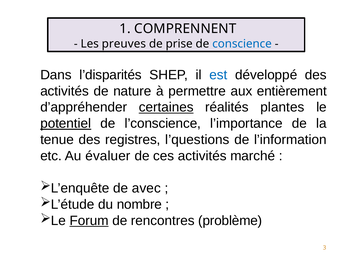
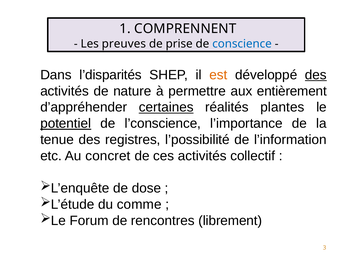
est colour: blue -> orange
des at (316, 75) underline: none -> present
l’questions: l’questions -> l’possibilité
évaluer: évaluer -> concret
marché: marché -> collectif
avec: avec -> dose
nombre: nombre -> comme
Forum underline: present -> none
problème: problème -> librement
